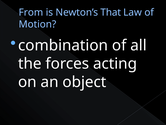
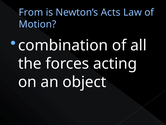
That: That -> Acts
